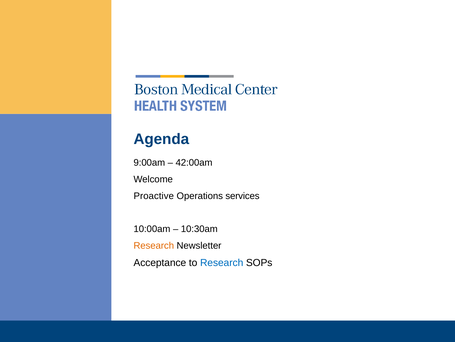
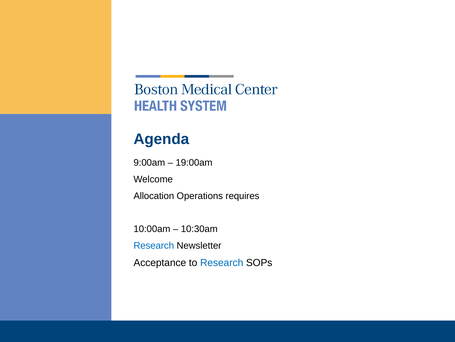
42:00am: 42:00am -> 19:00am
Proactive: Proactive -> Allocation
services: services -> requires
Research at (154, 245) colour: orange -> blue
